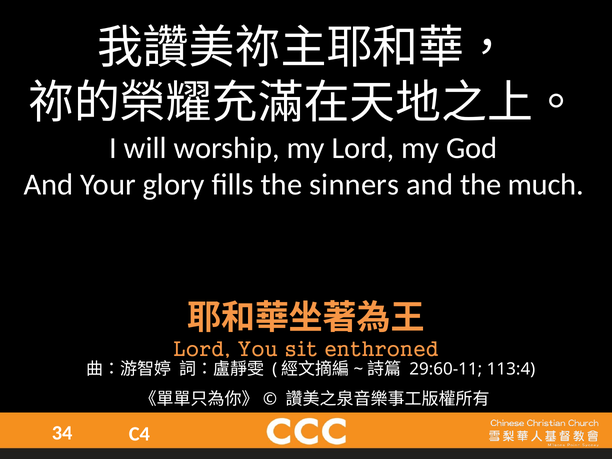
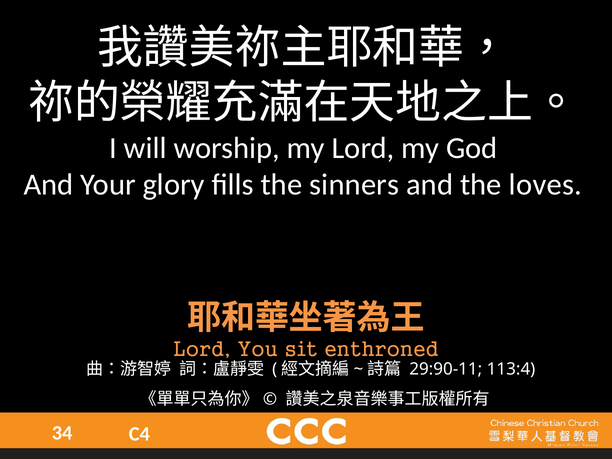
much: much -> loves
29:60-11: 29:60-11 -> 29:90-11
